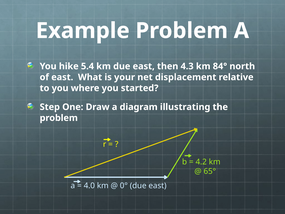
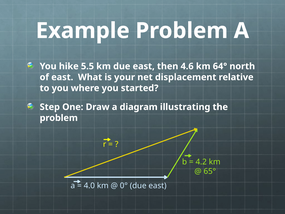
5.4: 5.4 -> 5.5
4.3: 4.3 -> 4.6
84°: 84° -> 64°
